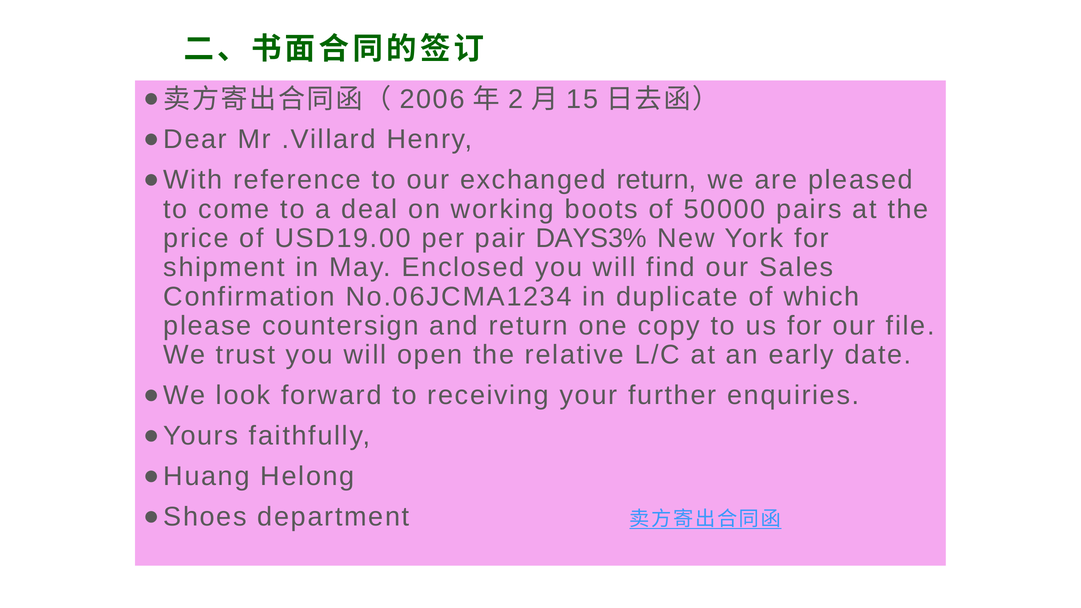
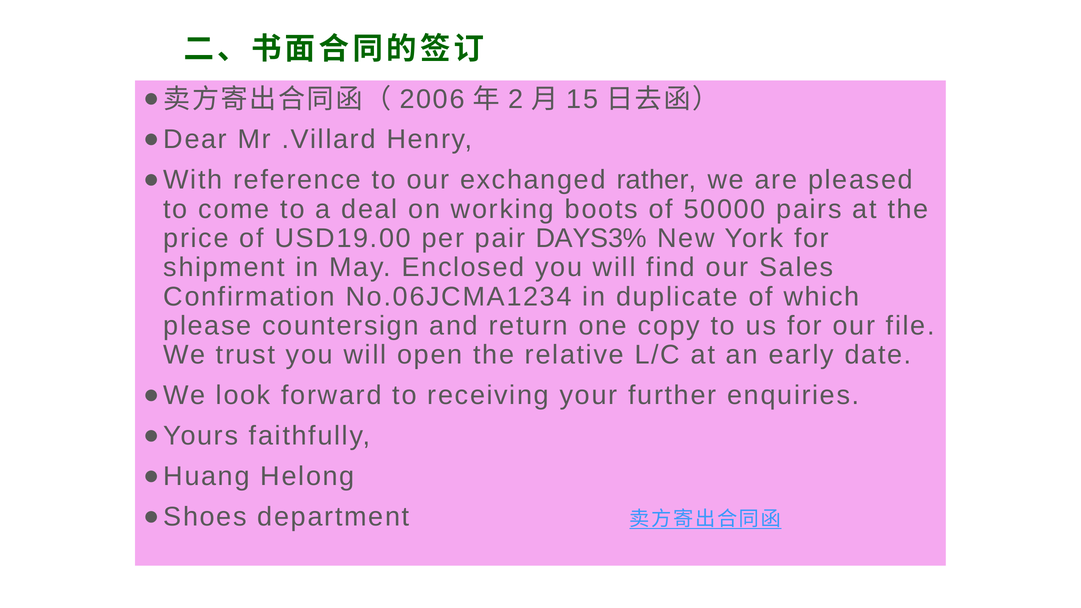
exchanged return: return -> rather
